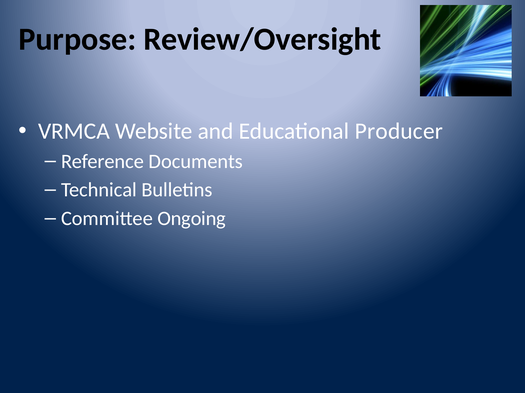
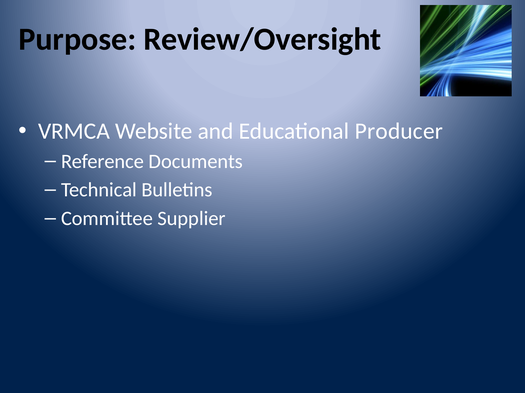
Ongoing: Ongoing -> Supplier
